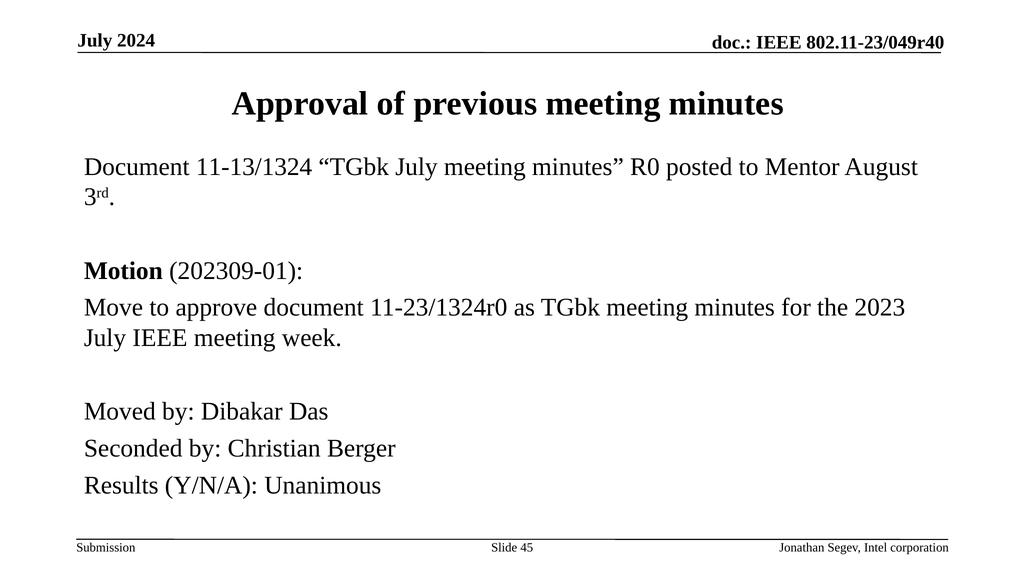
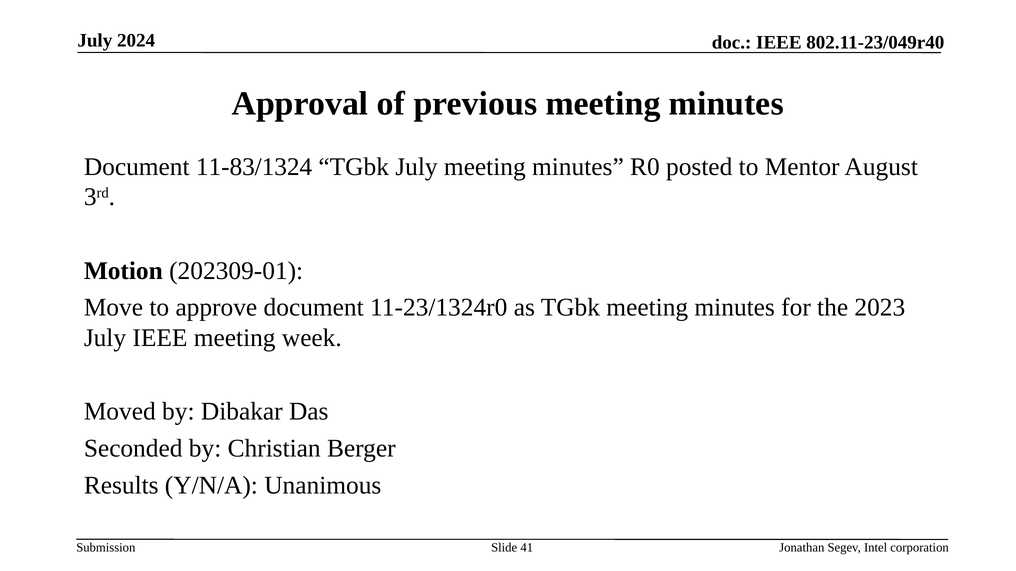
11-13/1324: 11-13/1324 -> 11-83/1324
45: 45 -> 41
